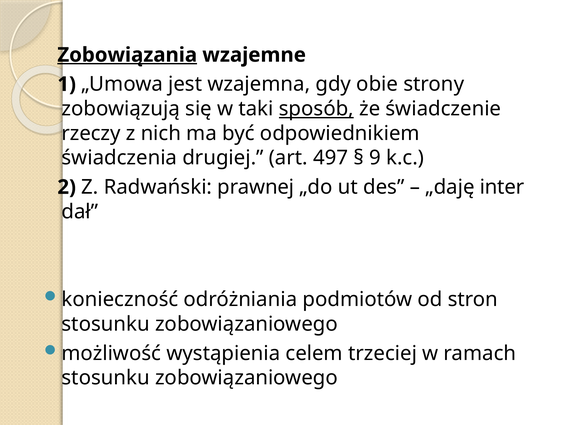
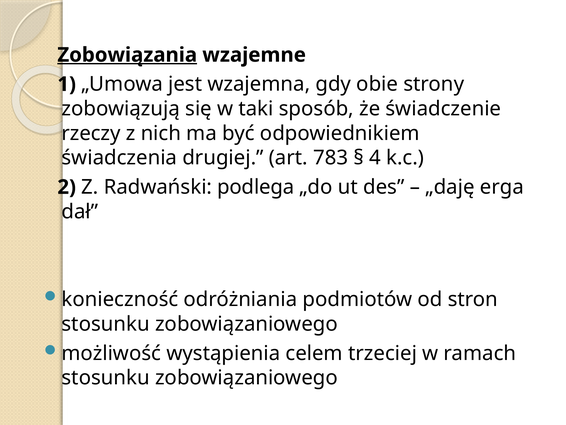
sposób underline: present -> none
497: 497 -> 783
9: 9 -> 4
prawnej: prawnej -> podlega
inter: inter -> erga
